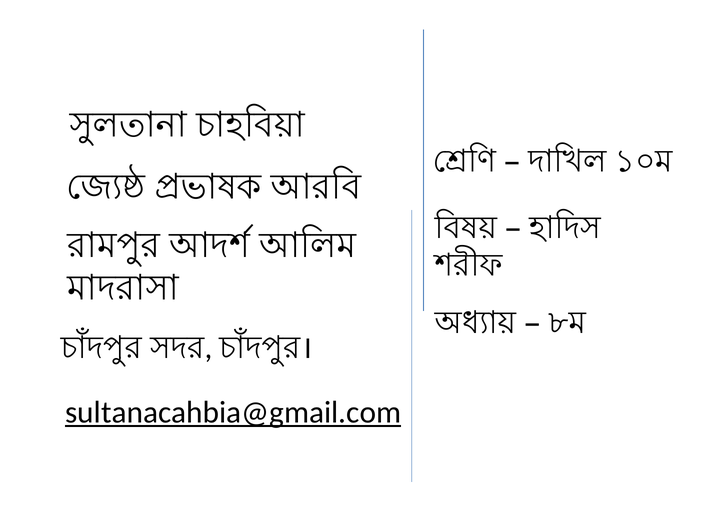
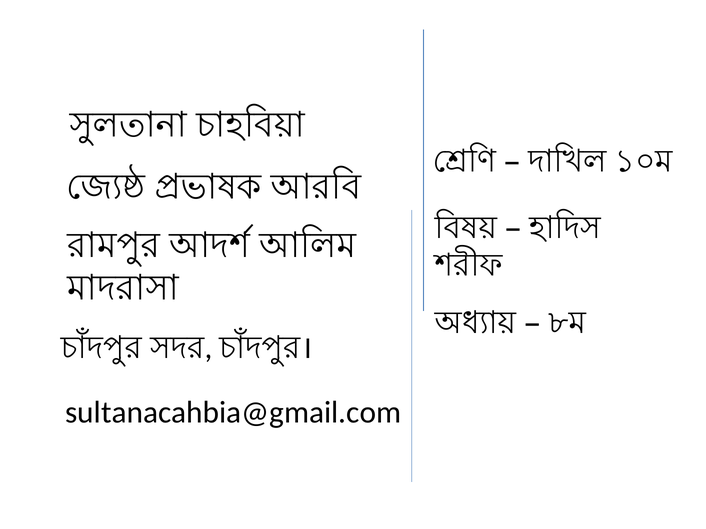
sultanacahbia@gmail.com underline: present -> none
